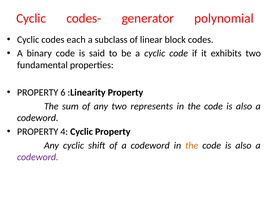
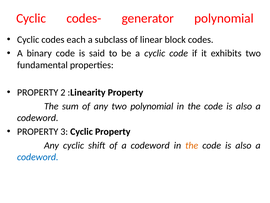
6: 6 -> 2
two represents: represents -> polynomial
4: 4 -> 3
codeword at (38, 157) colour: purple -> blue
